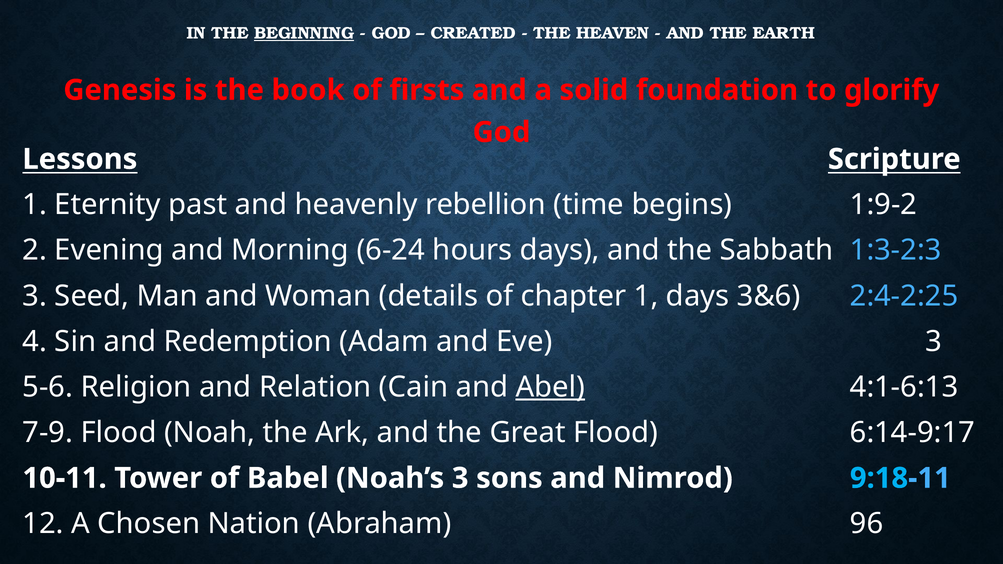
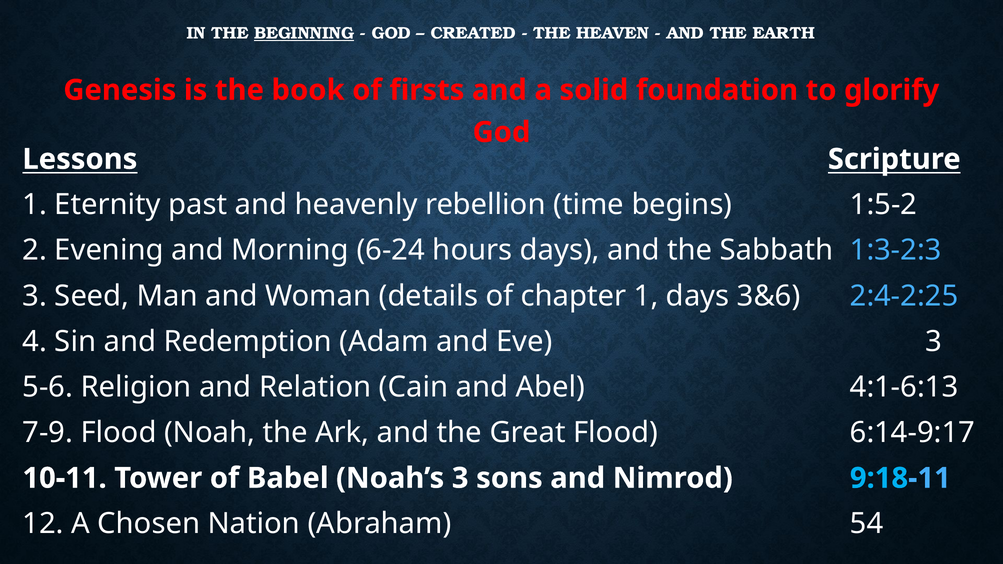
1:9-2: 1:9-2 -> 1:5-2
Abel underline: present -> none
96: 96 -> 54
